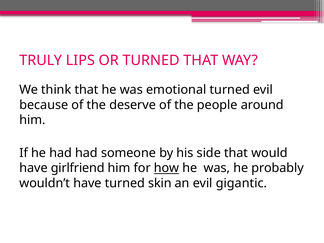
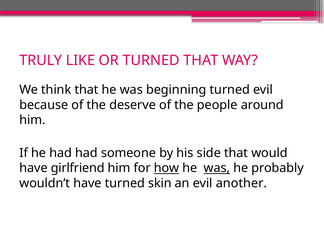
LIPS: LIPS -> LIKE
emotional: emotional -> beginning
was at (217, 168) underline: none -> present
gigantic: gigantic -> another
